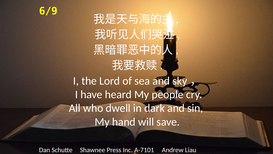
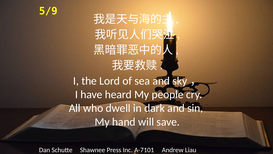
6/9: 6/9 -> 5/9
